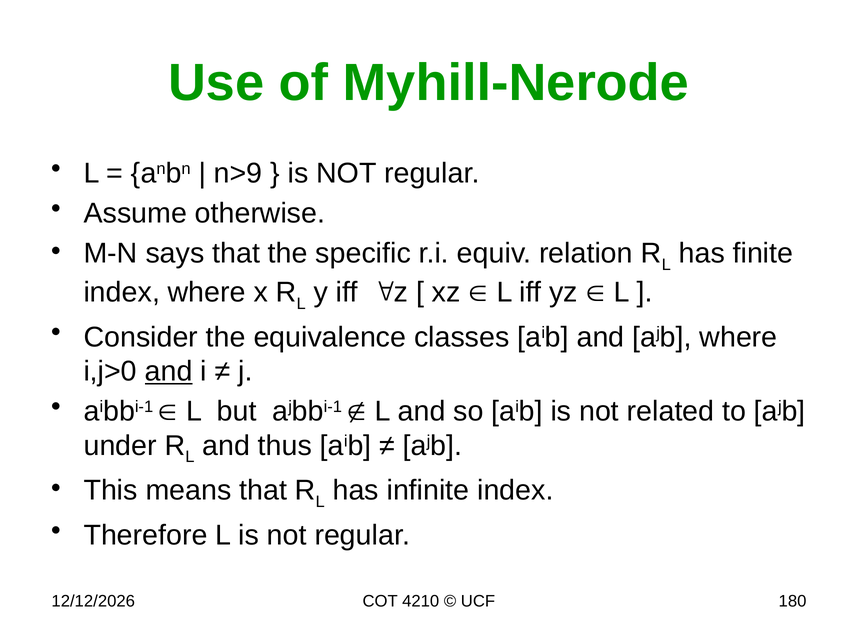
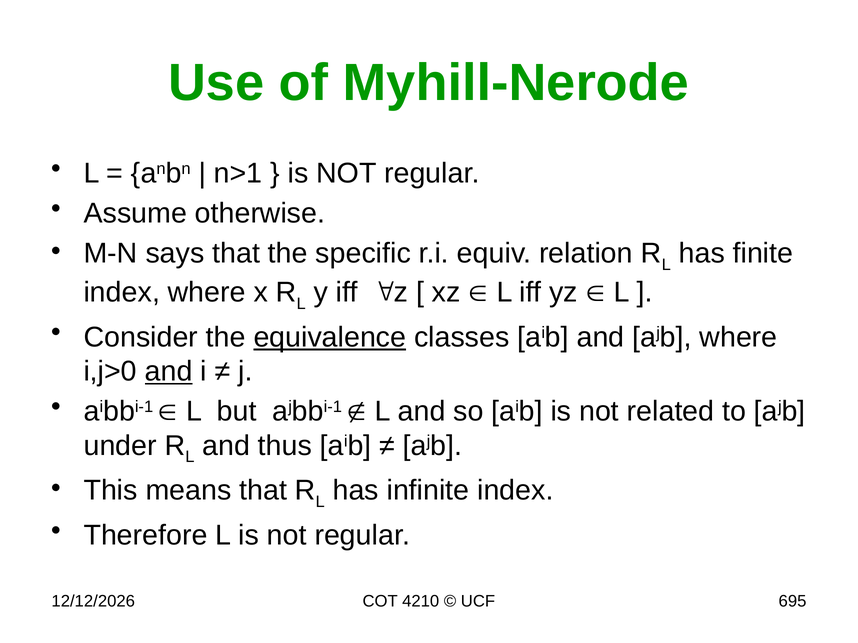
n>9: n>9 -> n>1
equivalence underline: none -> present
180: 180 -> 695
